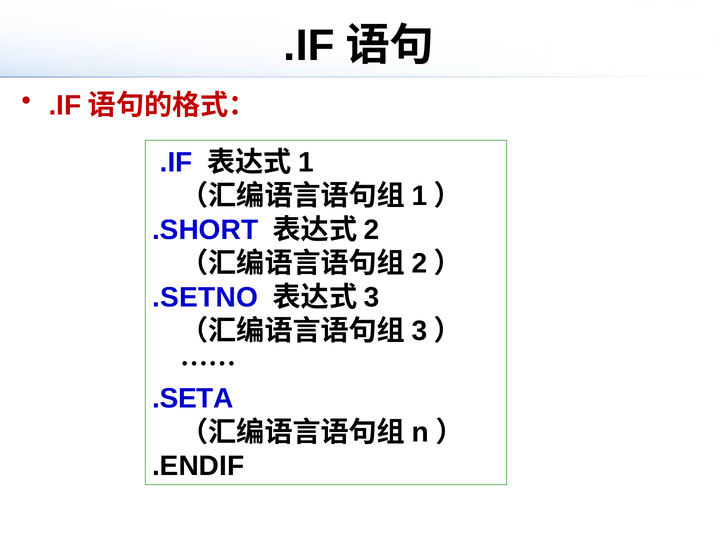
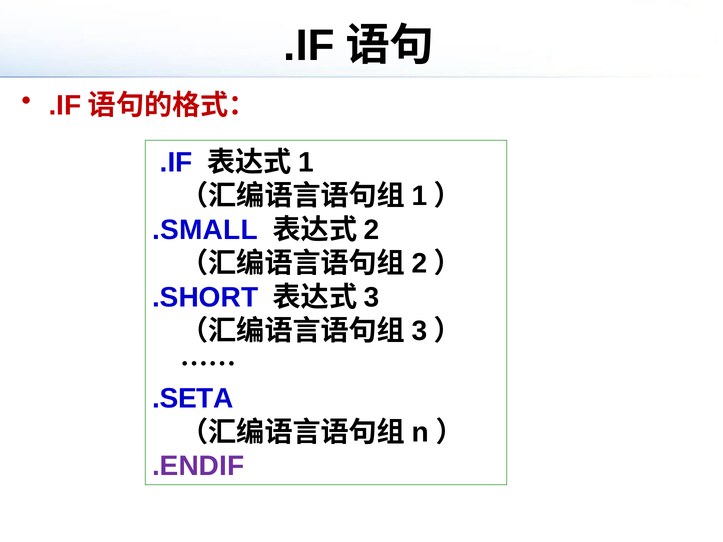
.SHORT: .SHORT -> .SMALL
.SETNO: .SETNO -> .SHORT
.ENDIF colour: black -> purple
